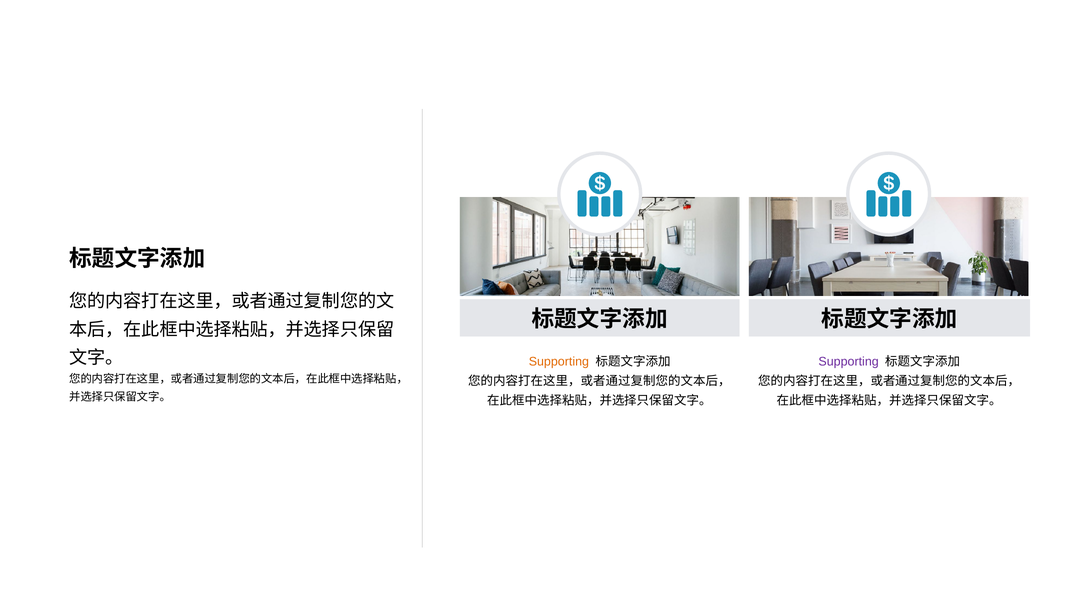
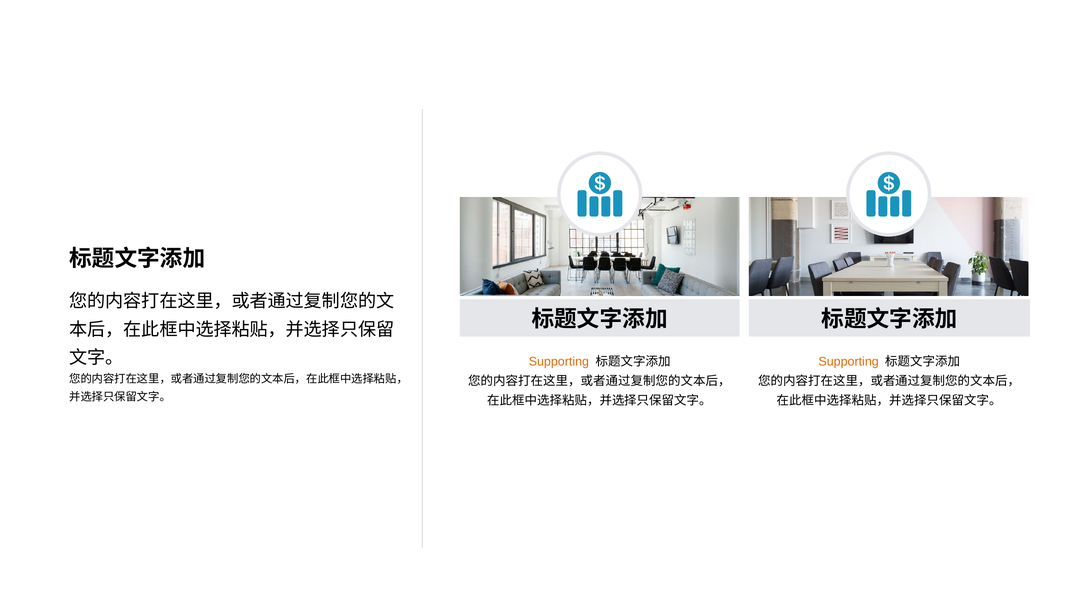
Supporting at (849, 362) colour: purple -> orange
